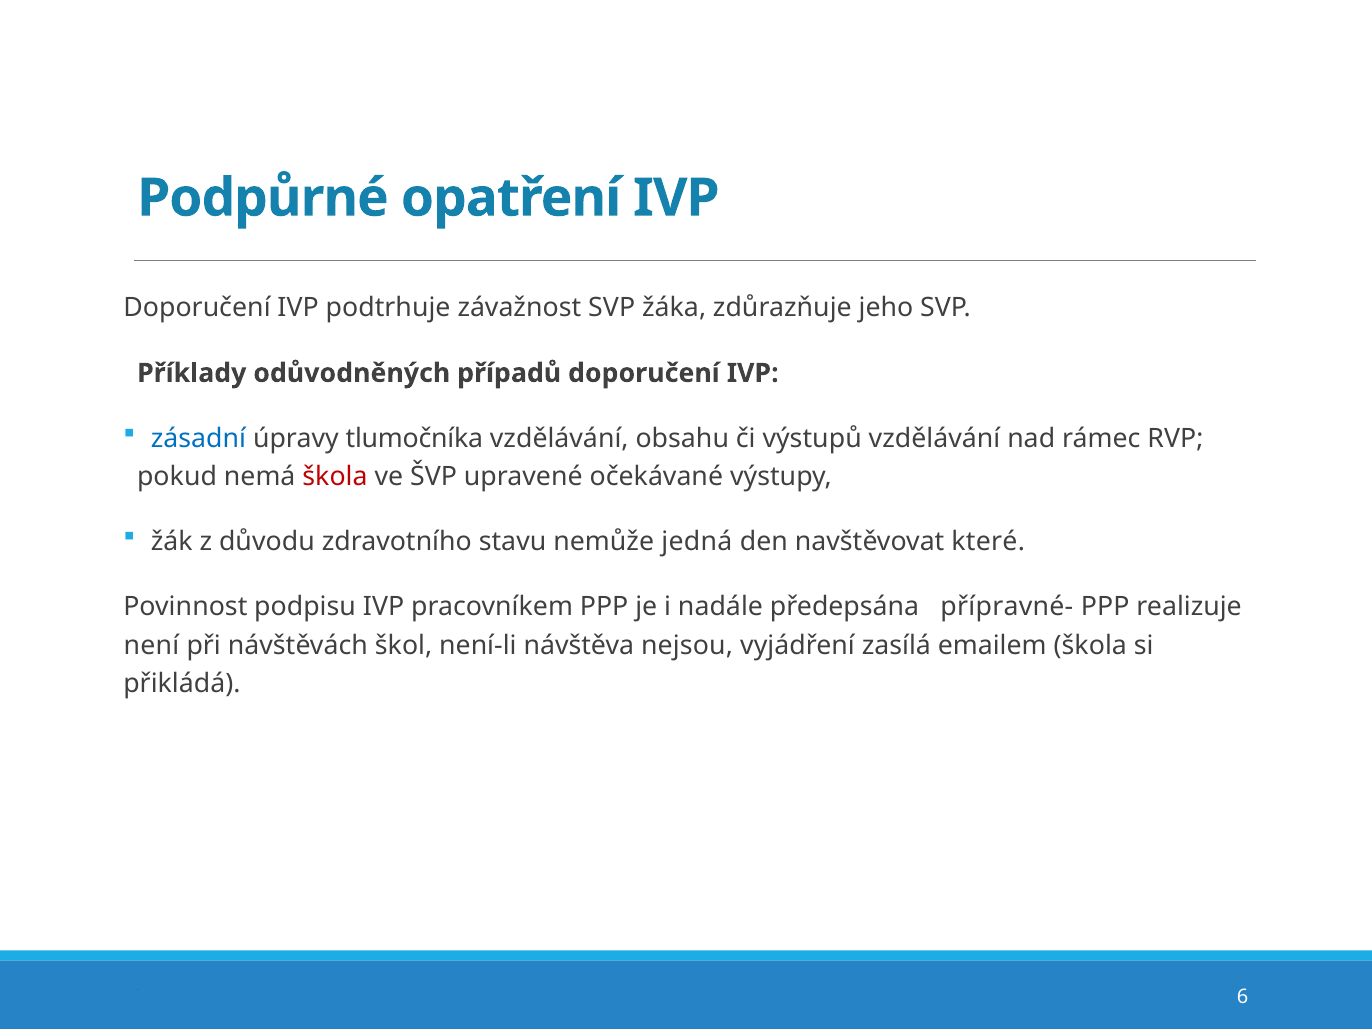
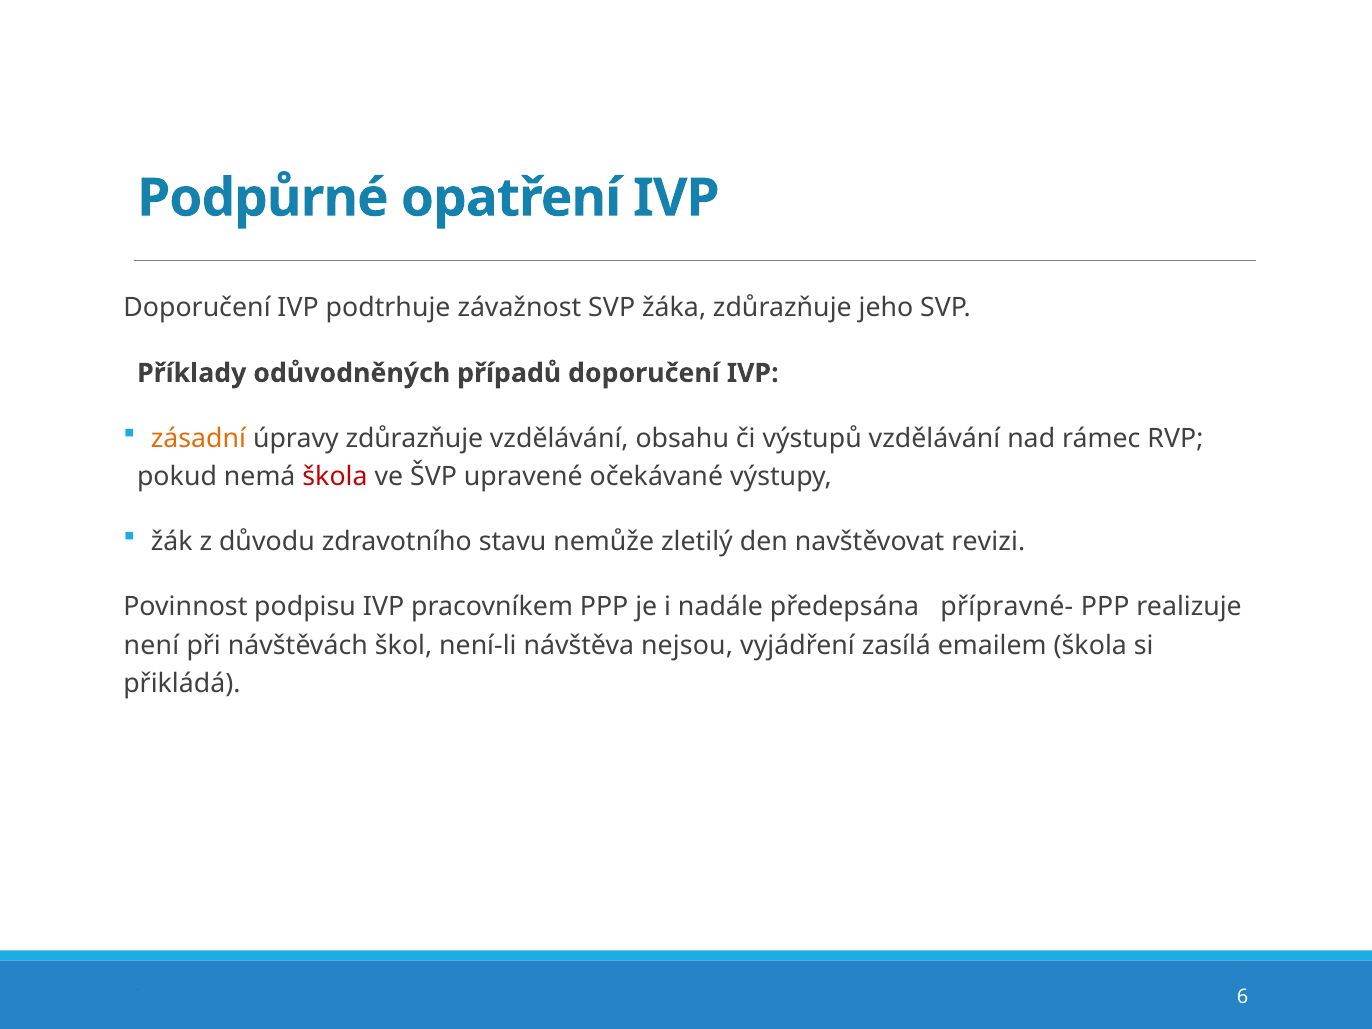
zásadní colour: blue -> orange
úpravy tlumočníka: tlumočníka -> zdůrazňuje
jedná: jedná -> zletilý
které: které -> revizi
